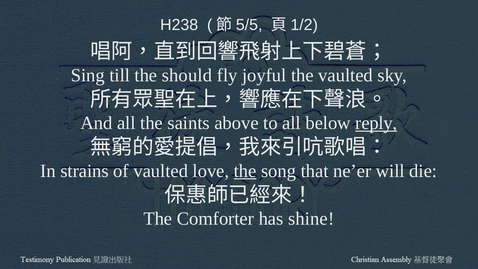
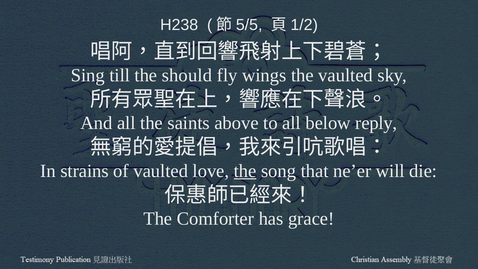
joyful: joyful -> wings
reply underline: present -> none
shine: shine -> grace
